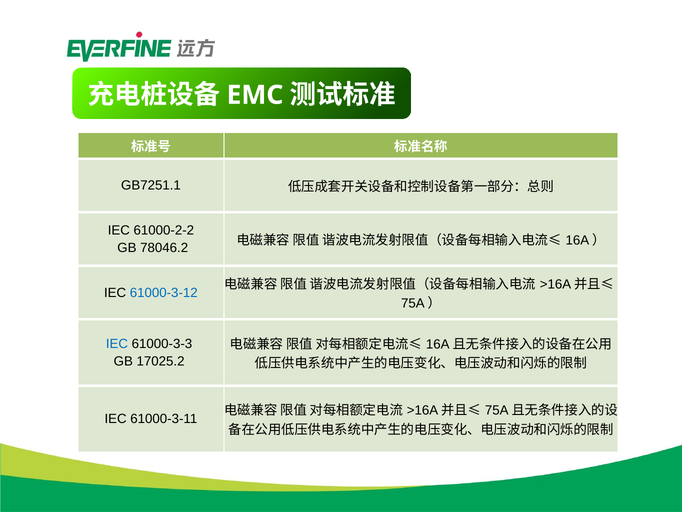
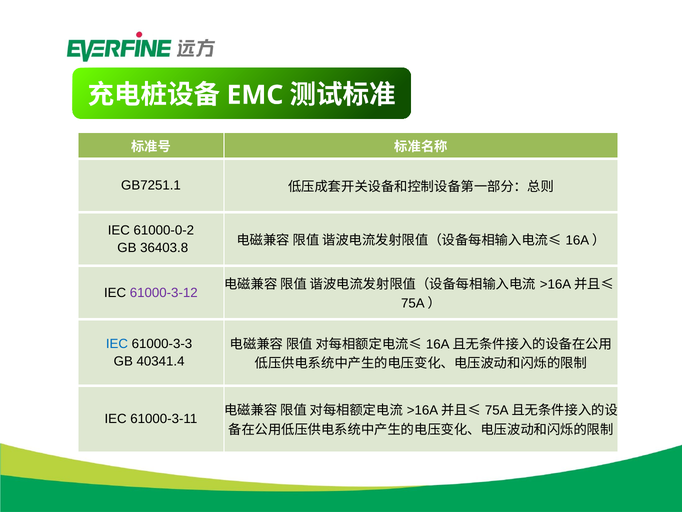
61000-2-2: 61000-2-2 -> 61000-0-2
78046.2: 78046.2 -> 36403.8
61000-3-12 colour: blue -> purple
17025.2: 17025.2 -> 40341.4
